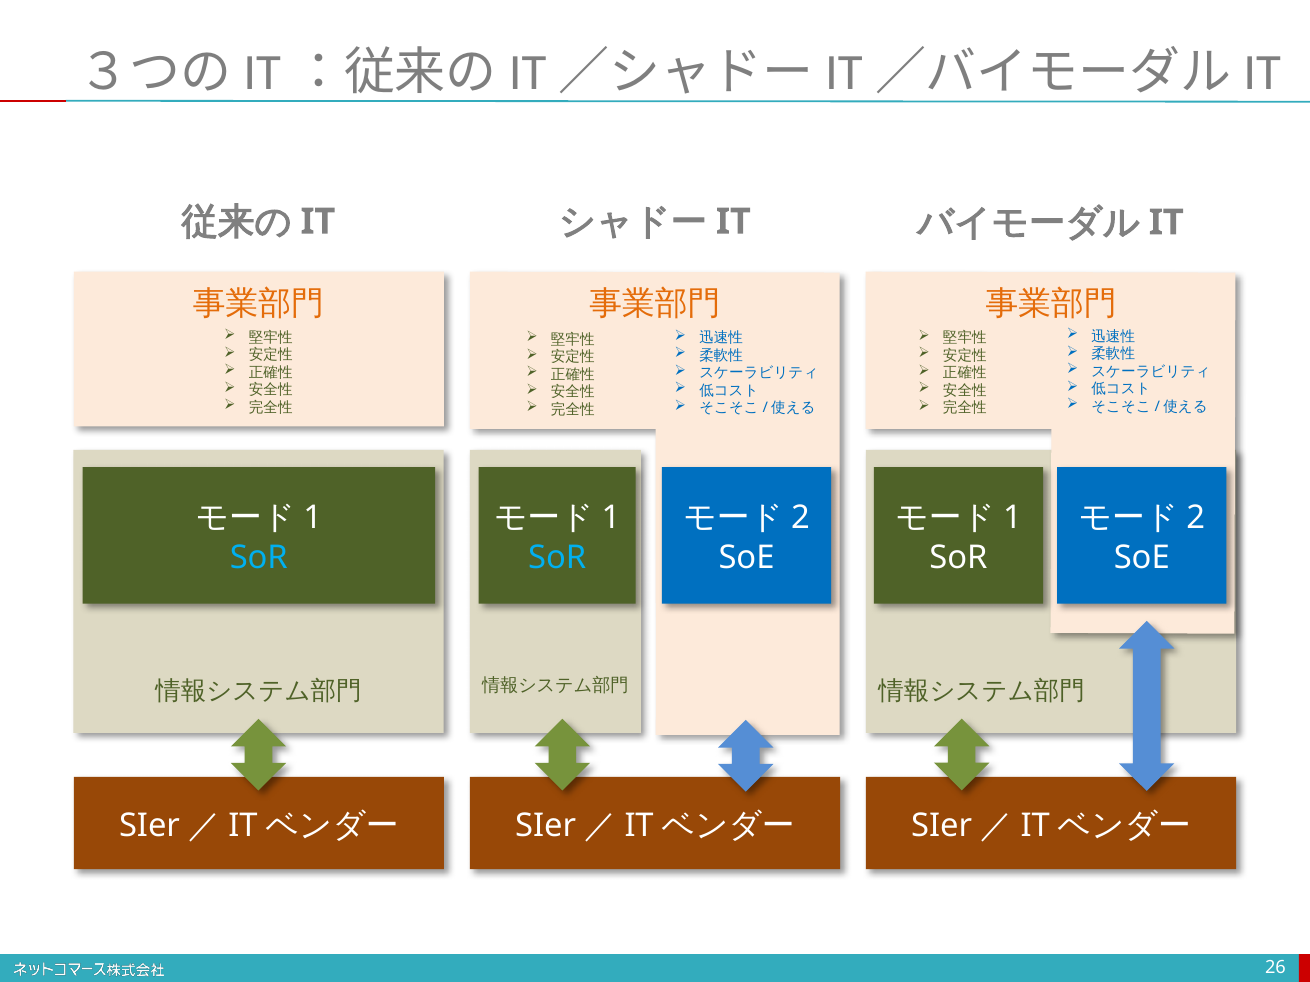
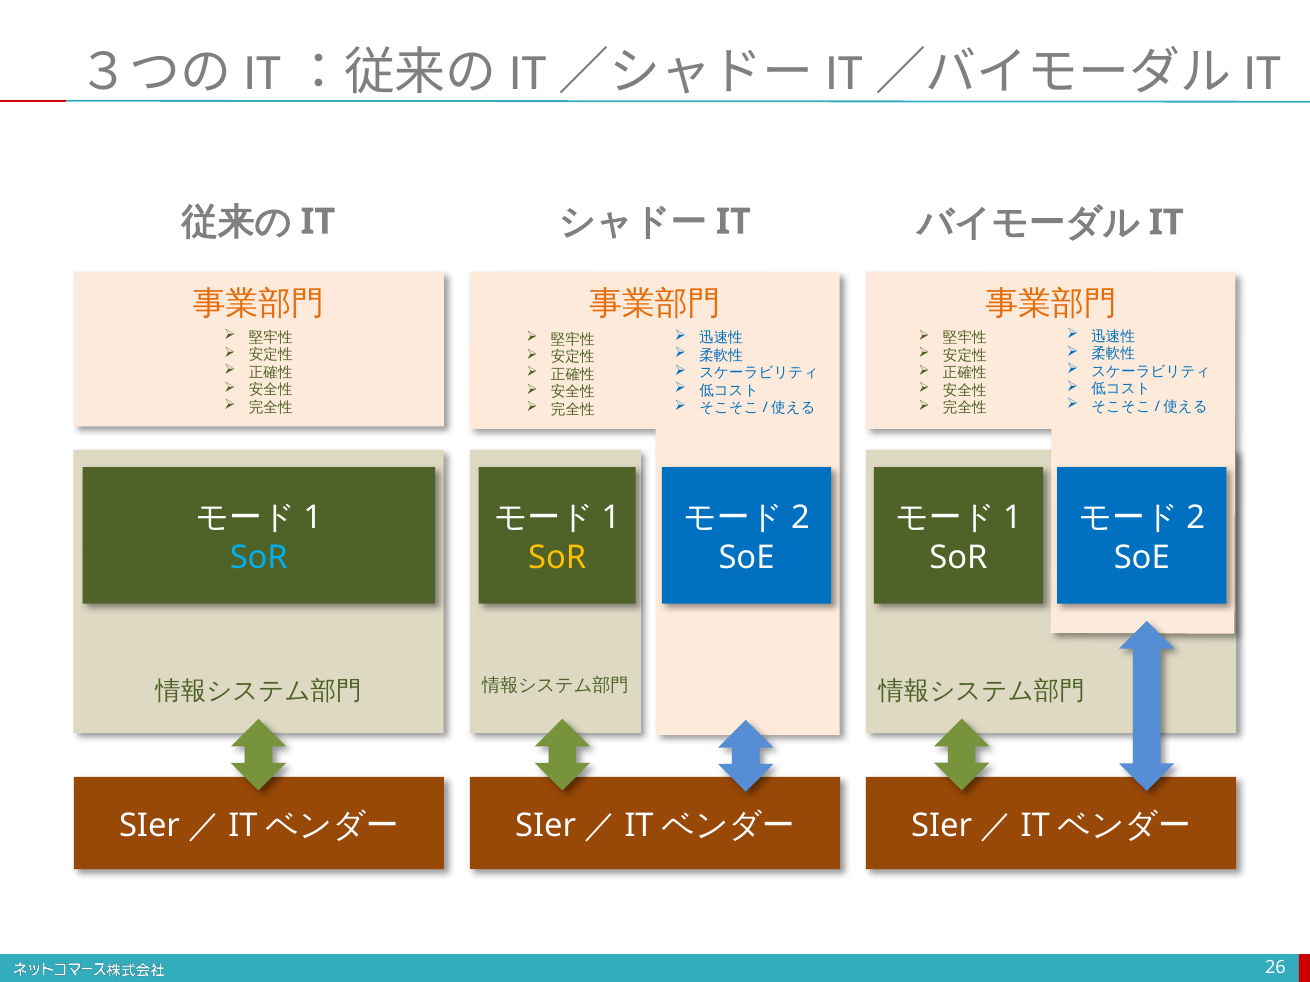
SoR at (557, 558) colour: light blue -> yellow
